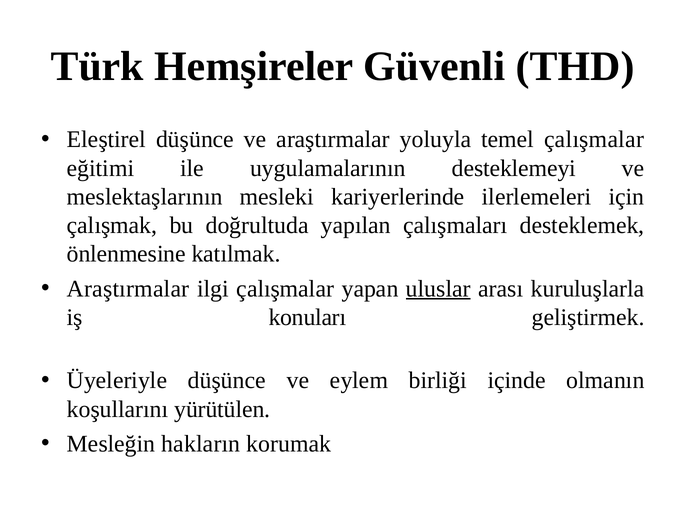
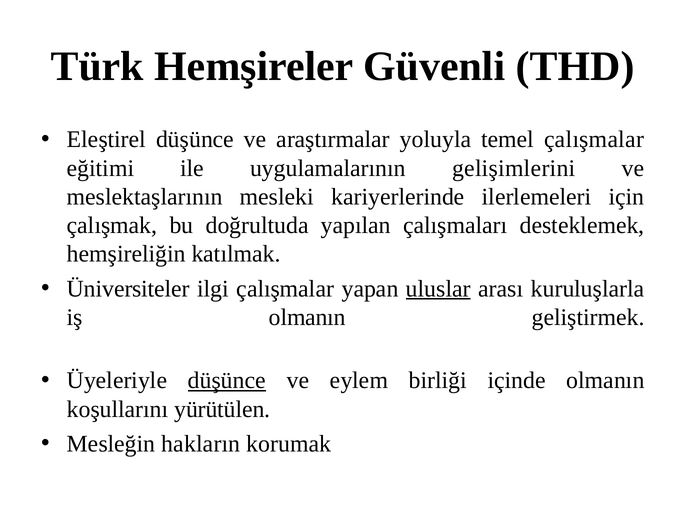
desteklemeyi: desteklemeyi -> gelişimlerini
önlenmesine: önlenmesine -> hemşireliğin
Araştırmalar at (128, 288): Araştırmalar -> Üniversiteler
iş konuları: konuları -> olmanın
düşünce at (227, 380) underline: none -> present
